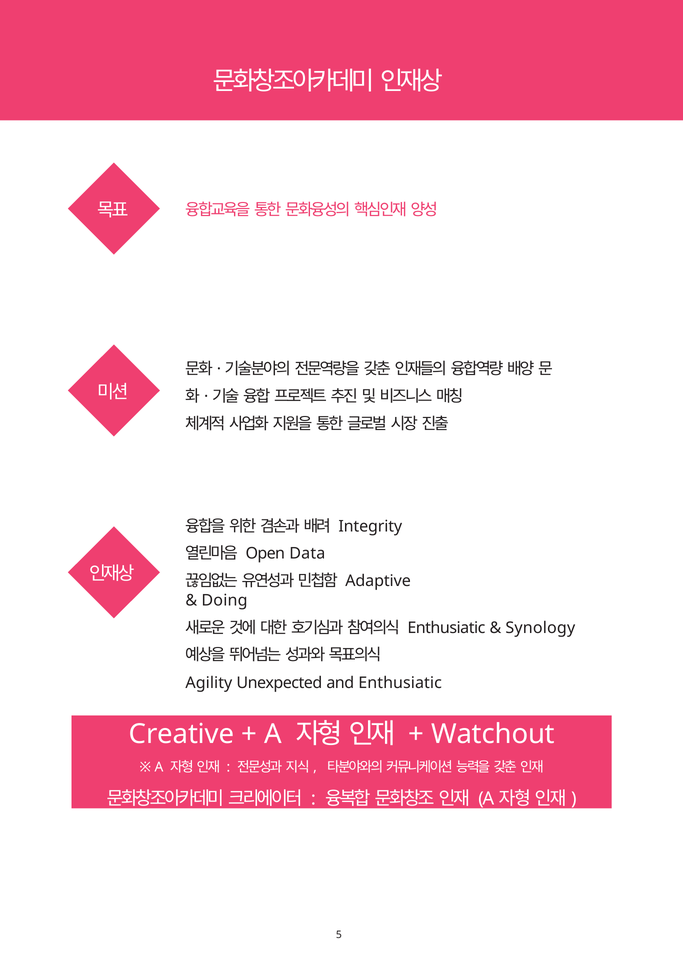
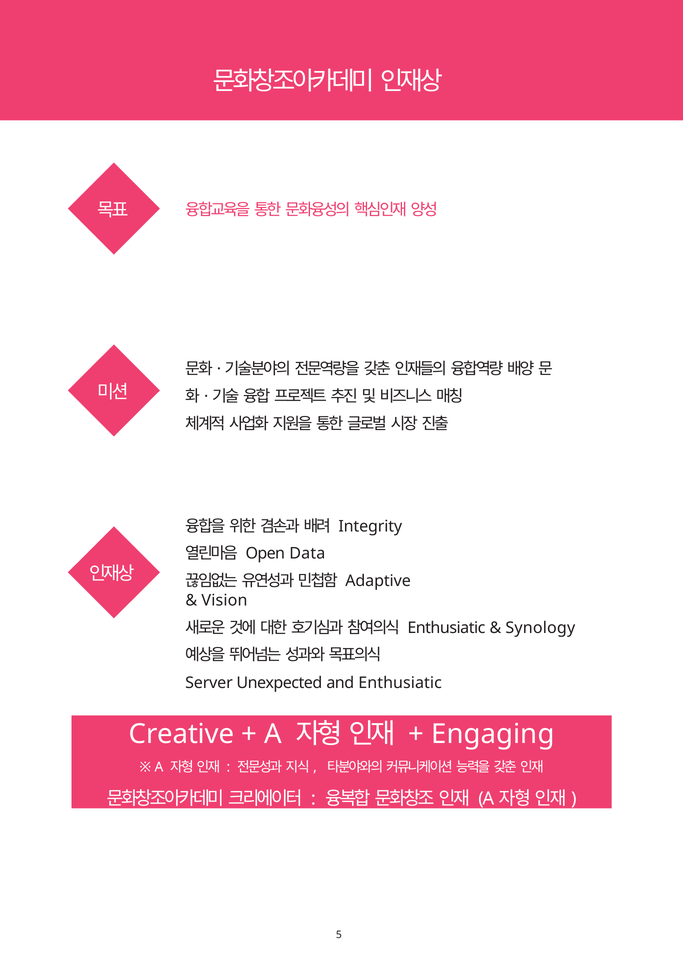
Doing: Doing -> Vision
Agility: Agility -> Server
Watchout: Watchout -> Engaging
